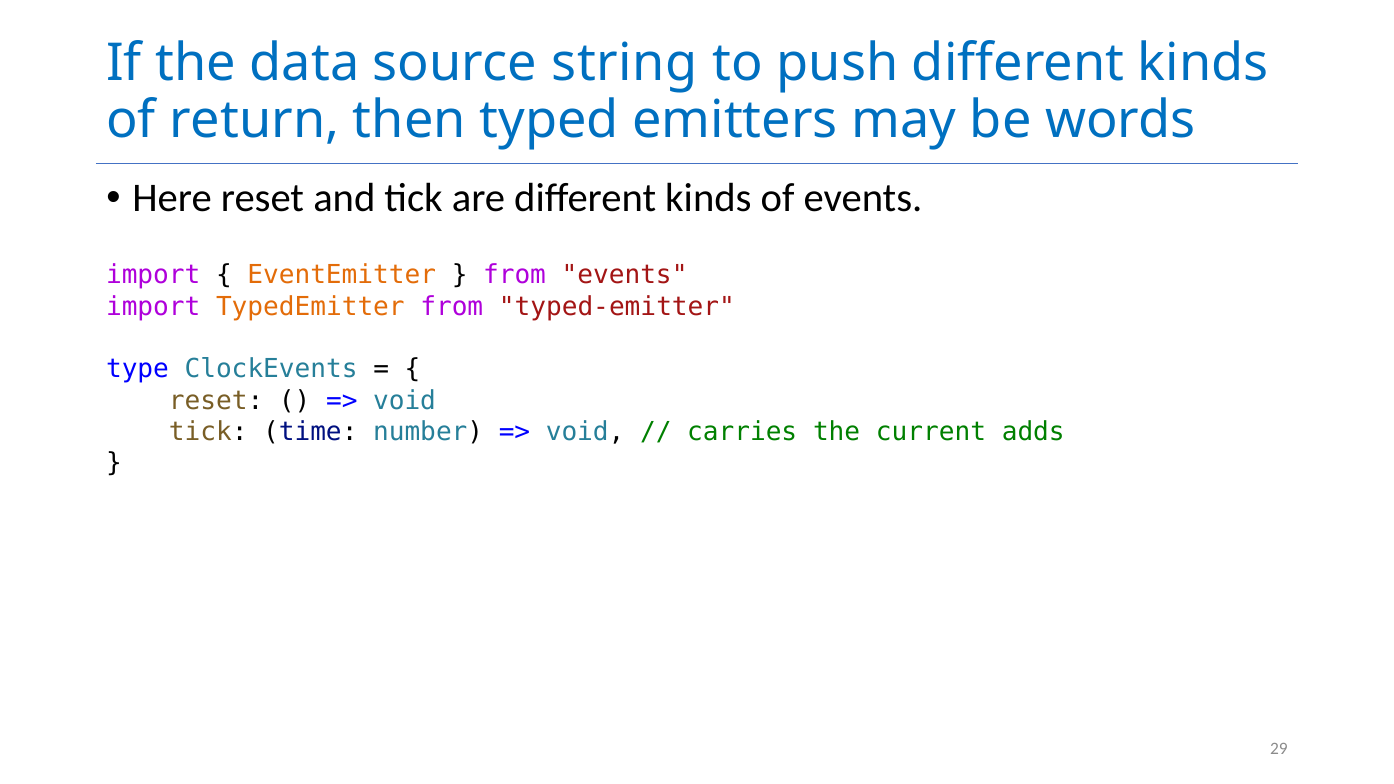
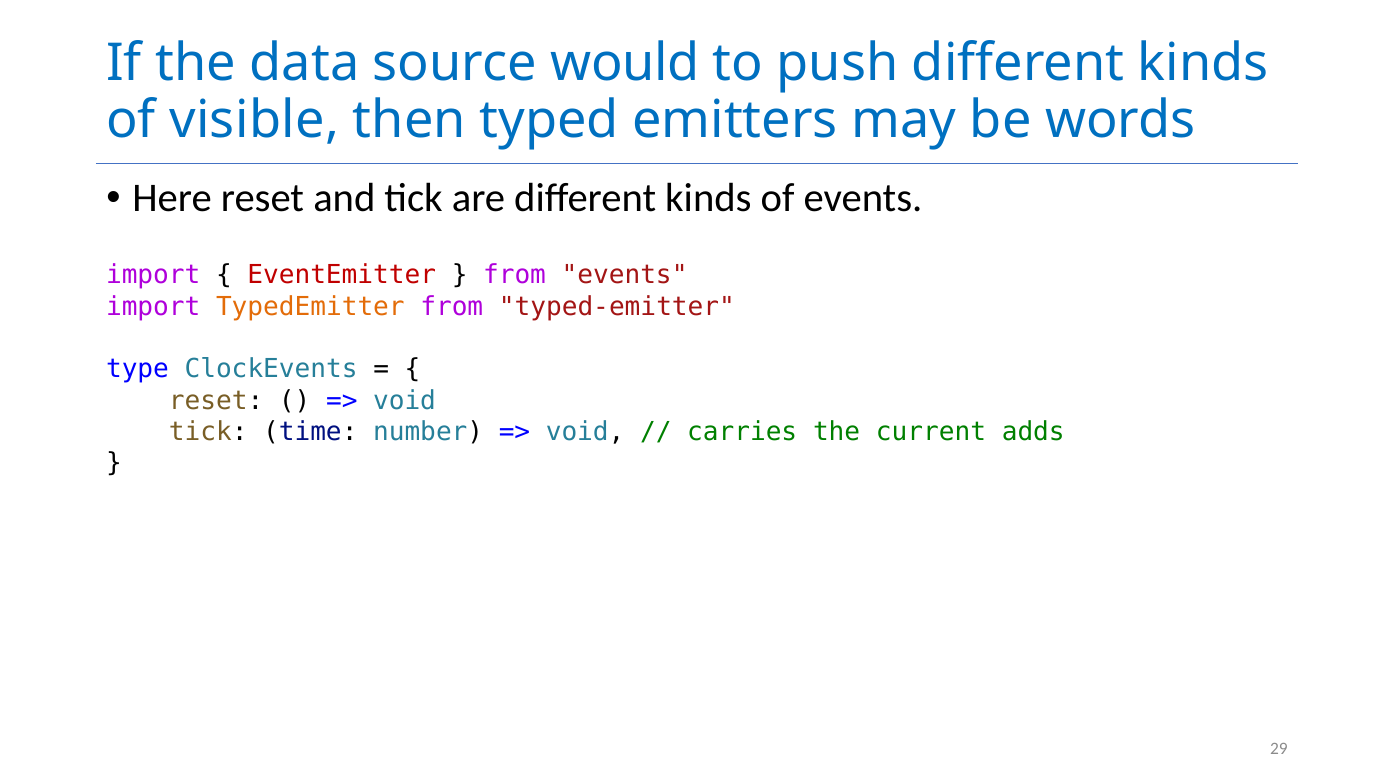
string: string -> would
return: return -> visible
EventEmitter colour: orange -> red
